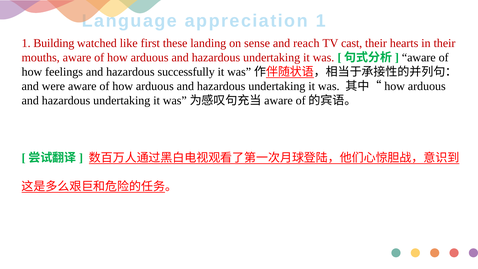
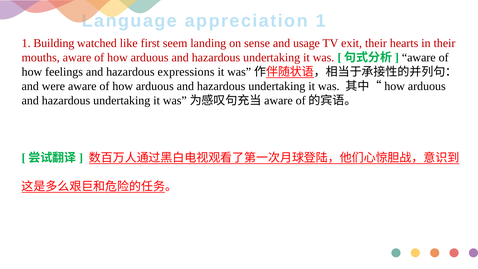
these: these -> seem
reach: reach -> usage
cast: cast -> exit
successfully: successfully -> expressions
